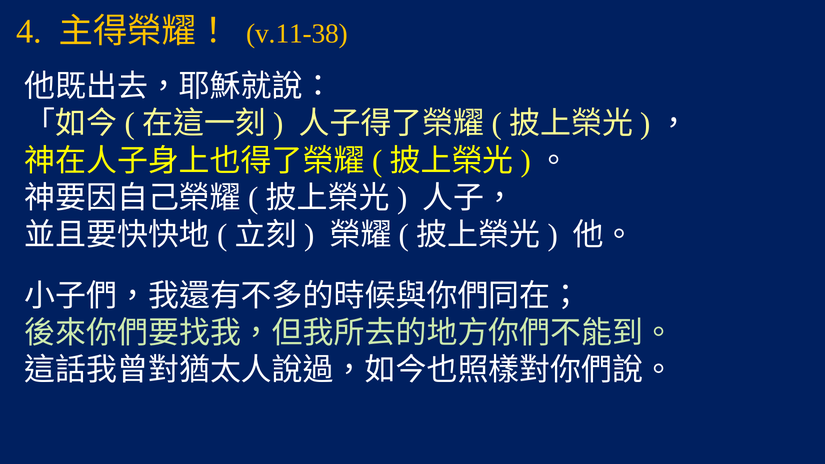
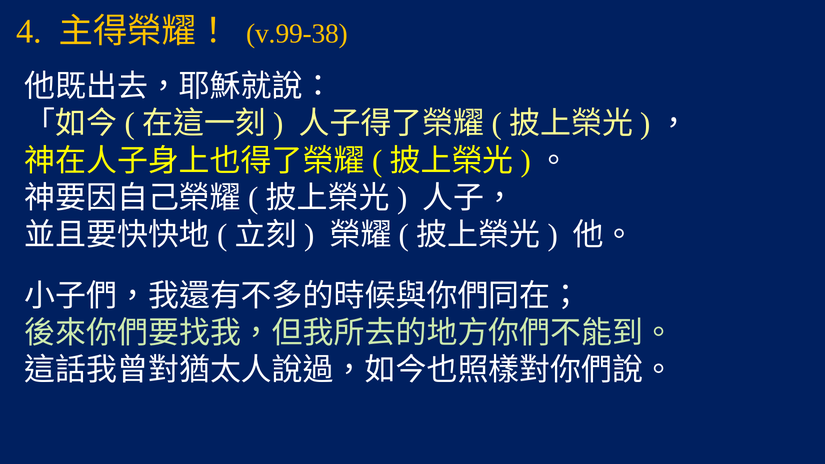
v.11-38: v.11-38 -> v.99-38
